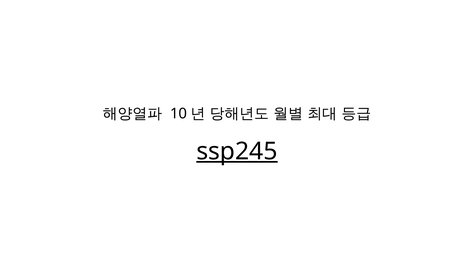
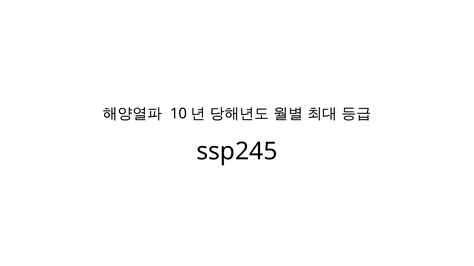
ssp245 underline: present -> none
